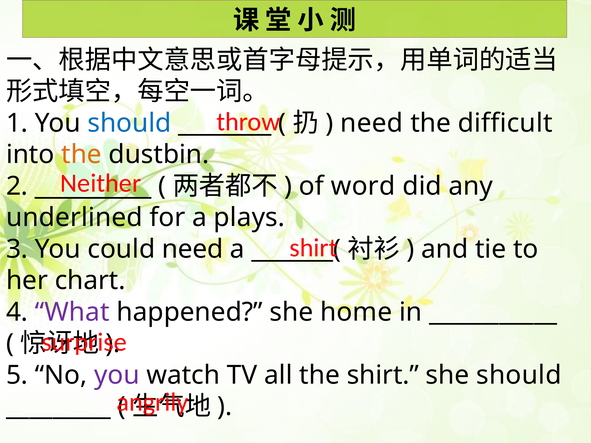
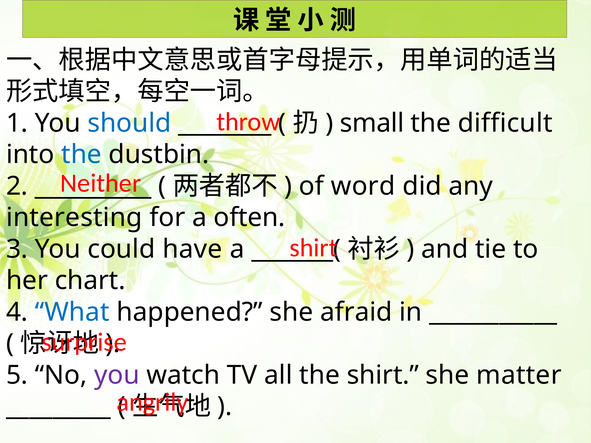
need at (372, 123): need -> small
the at (81, 155) colour: orange -> blue
underlined: underlined -> interesting
plays: plays -> often
could need: need -> have
What colour: purple -> blue
home: home -> afraid
she should: should -> matter
